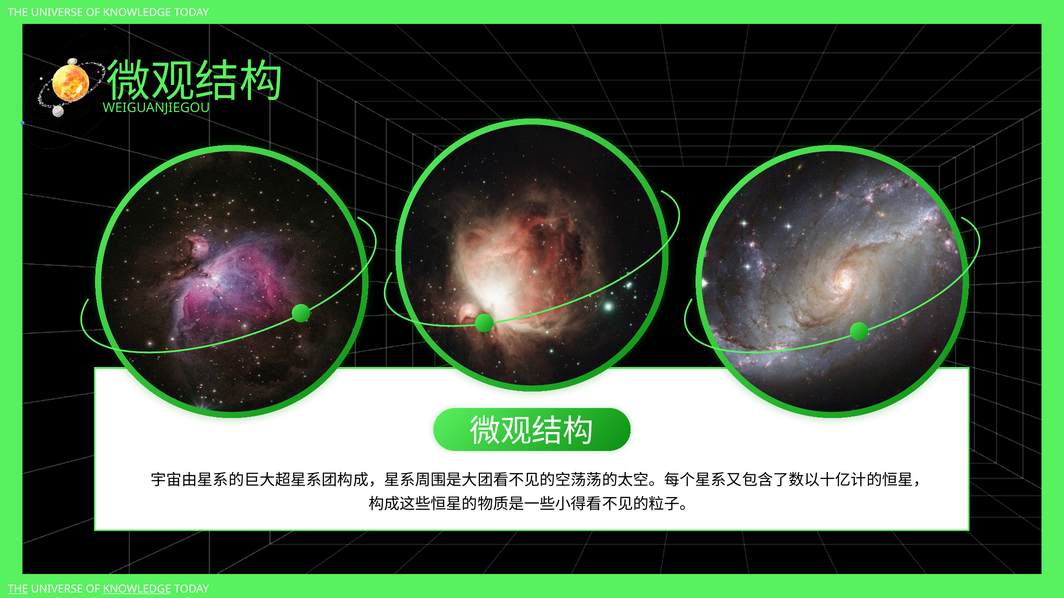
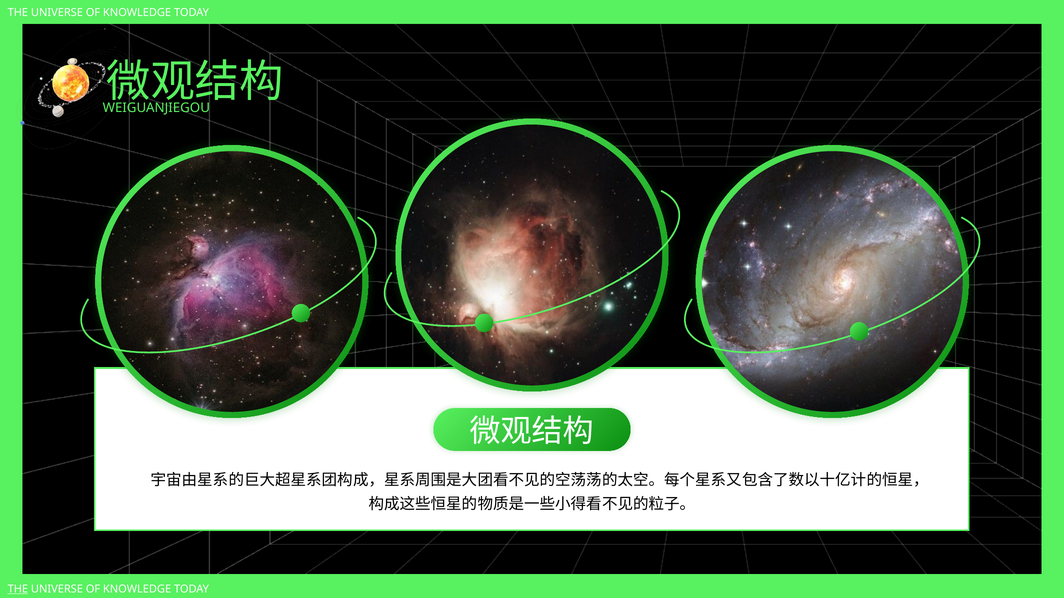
KNOWLEDGE at (137, 589) underline: present -> none
